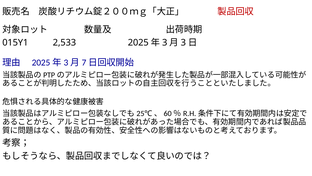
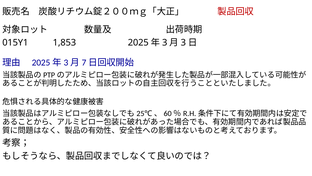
2,533: 2,533 -> 1,853
